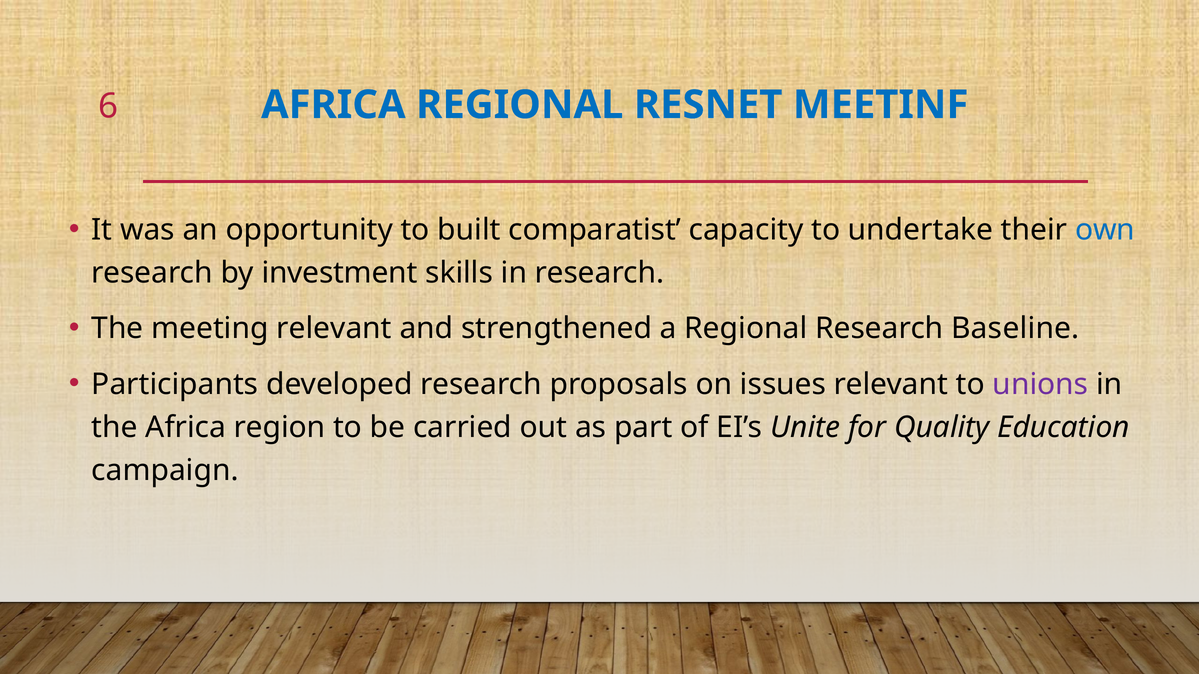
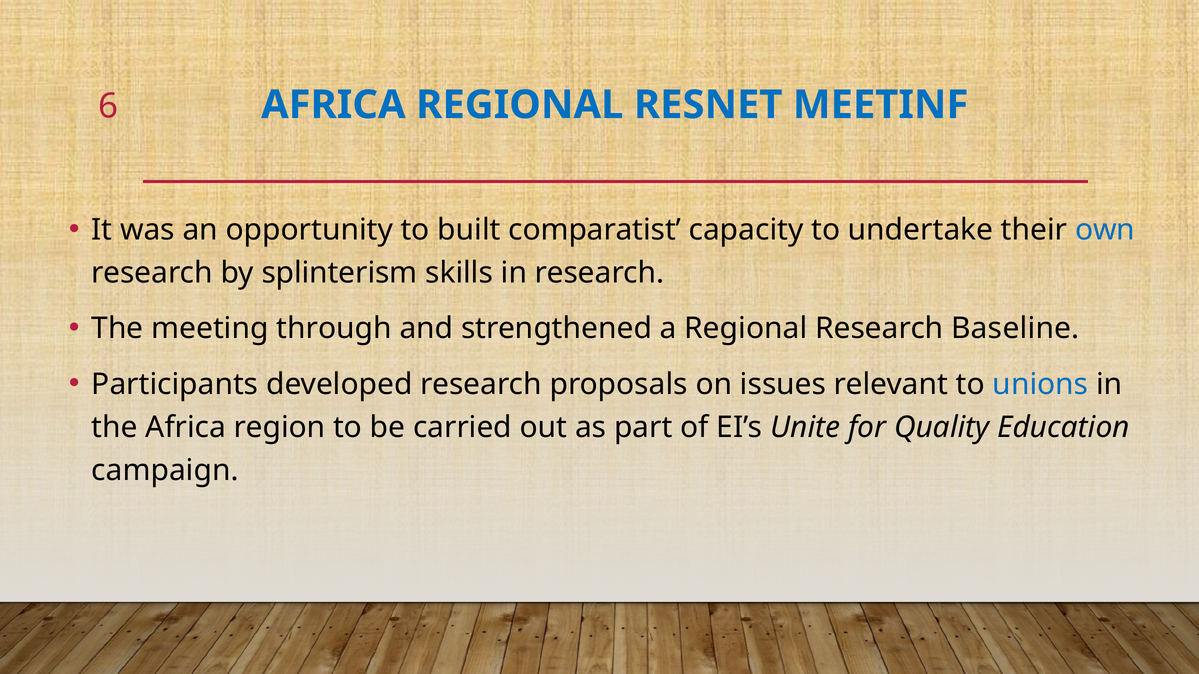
investment: investment -> splinterism
meeting relevant: relevant -> through
unions colour: purple -> blue
